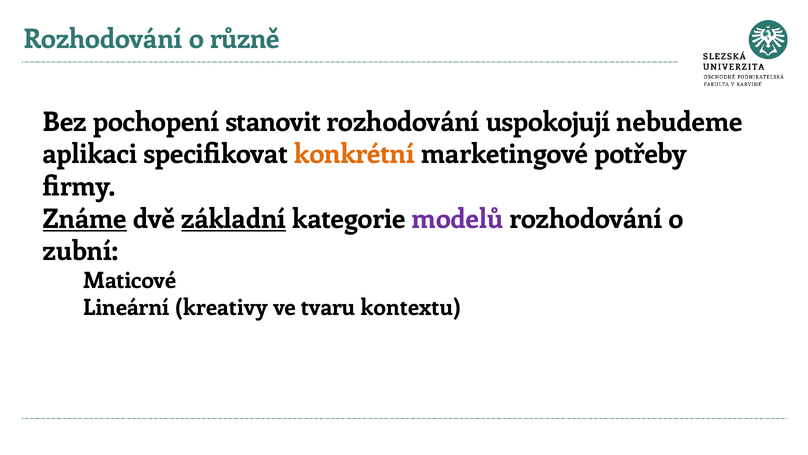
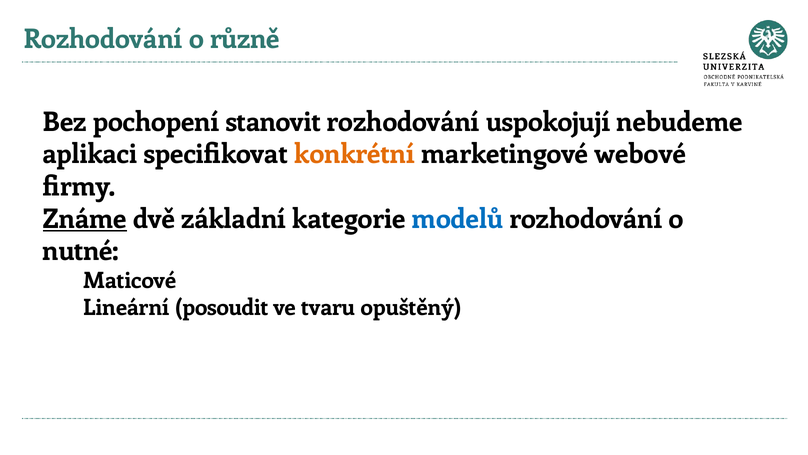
potřeby: potřeby -> webové
základní underline: present -> none
modelů colour: purple -> blue
zubní: zubní -> nutné
kreativy: kreativy -> posoudit
kontextu: kontextu -> opuštěný
